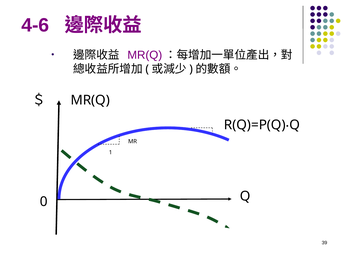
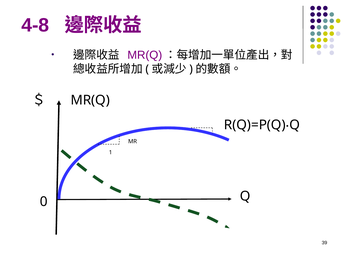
4-6: 4-6 -> 4-8
